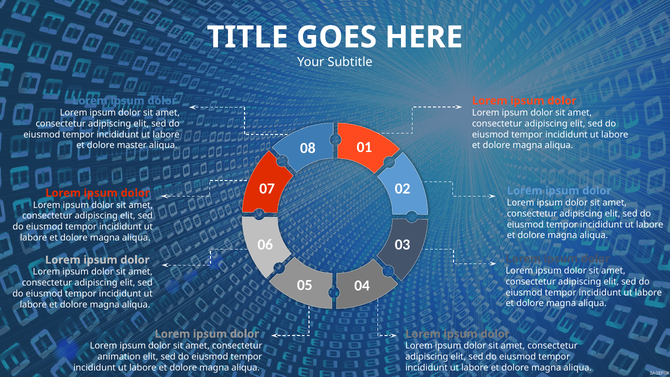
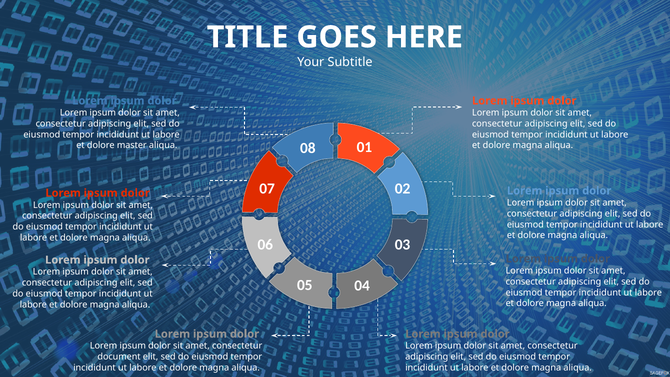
animation: animation -> document
